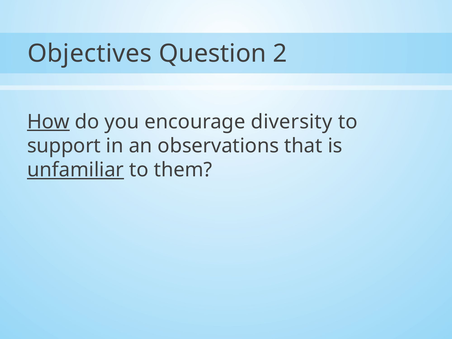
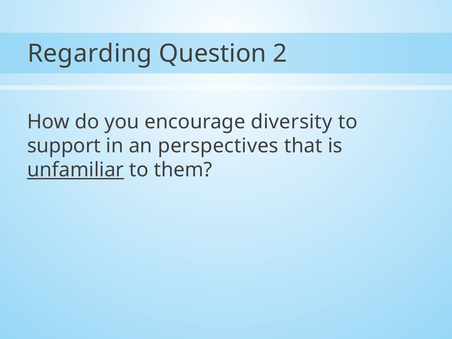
Objectives: Objectives -> Regarding
How underline: present -> none
observations: observations -> perspectives
